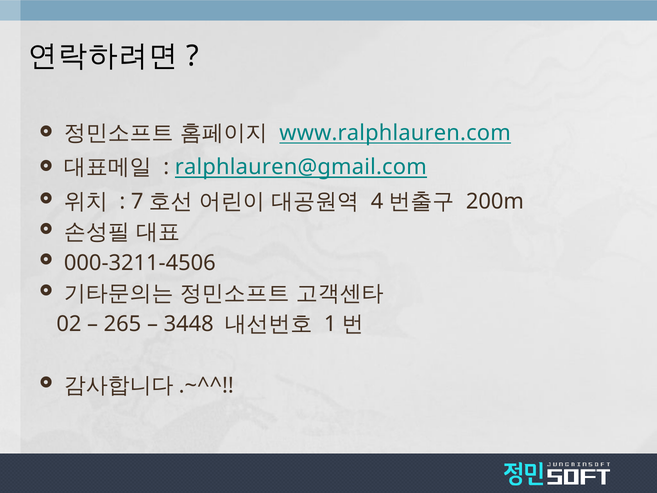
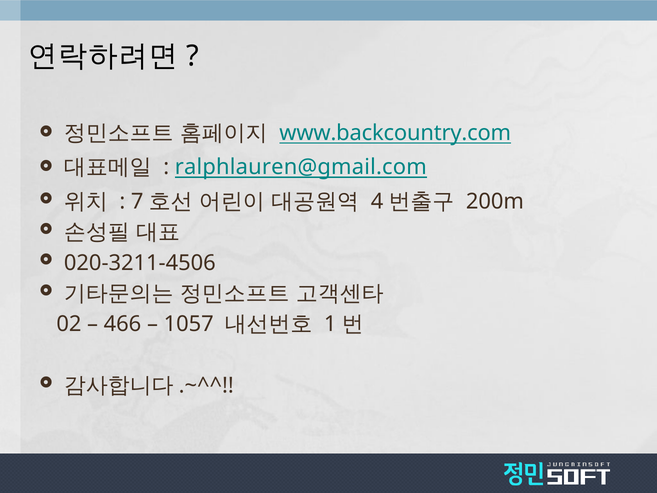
www.ralphlauren.com: www.ralphlauren.com -> www.backcountry.com
000-3211-4506: 000-3211-4506 -> 020-3211-4506
265: 265 -> 466
3448: 3448 -> 1057
